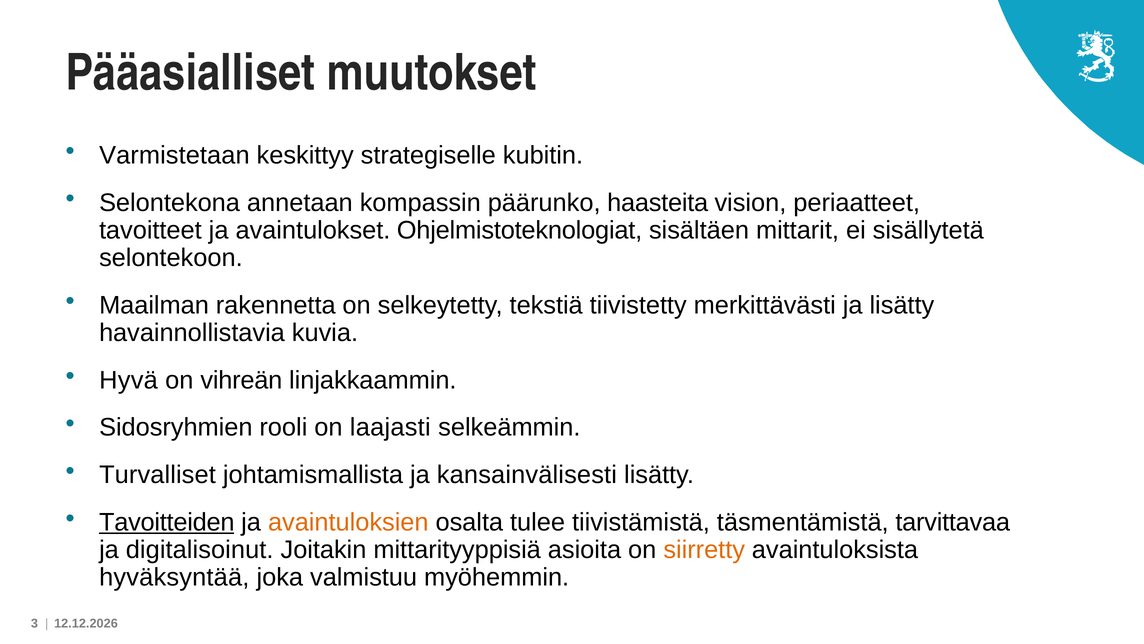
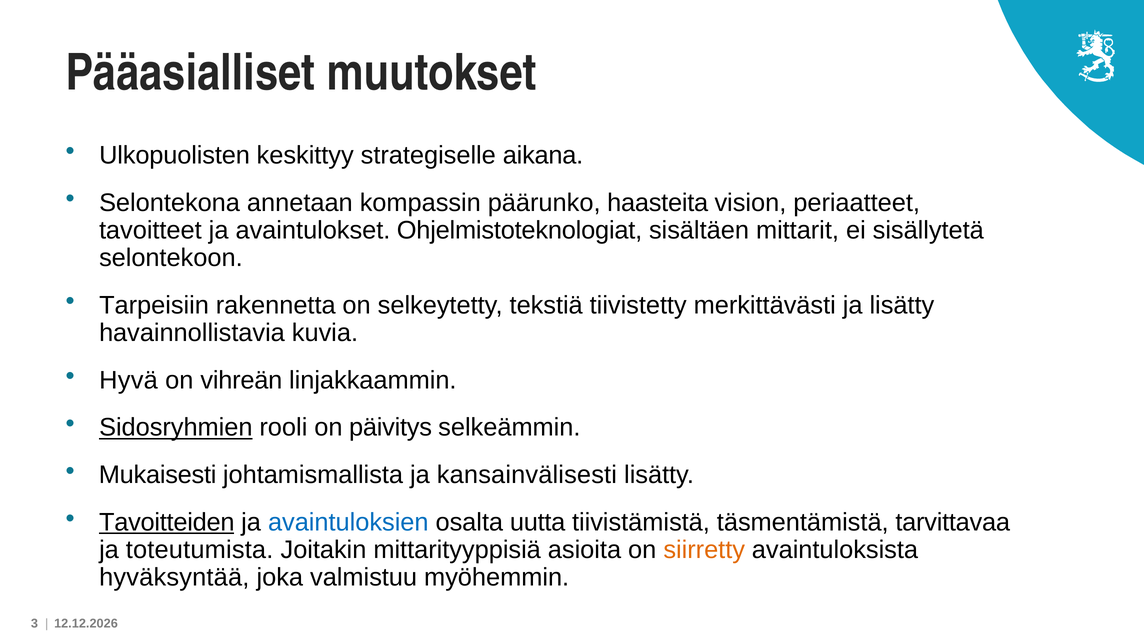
Varmistetaan: Varmistetaan -> Ulkopuolisten
kubitin: kubitin -> aikana
Maailman: Maailman -> Tarpeisiin
Sidosryhmien underline: none -> present
laajasti: laajasti -> päivitys
Turvalliset: Turvalliset -> Mukaisesti
avaintuloksien colour: orange -> blue
tulee: tulee -> uutta
digitalisoinut: digitalisoinut -> toteutumista
